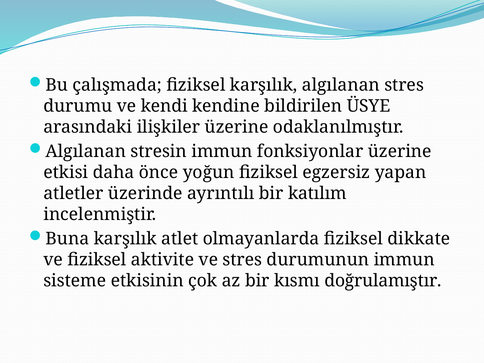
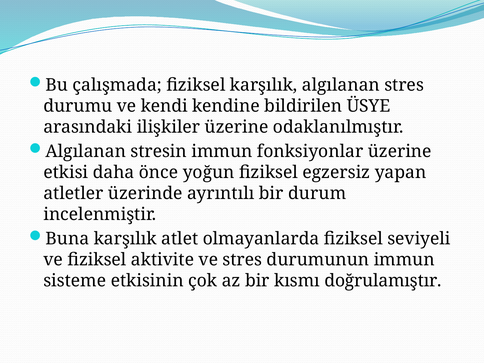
katılım: katılım -> durum
dikkate: dikkate -> seviyeli
